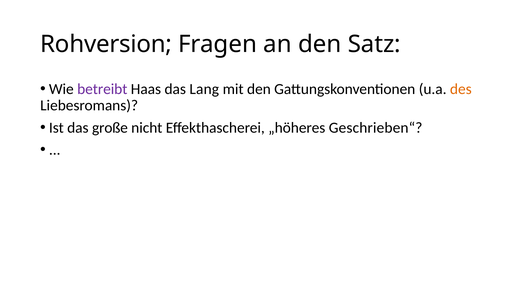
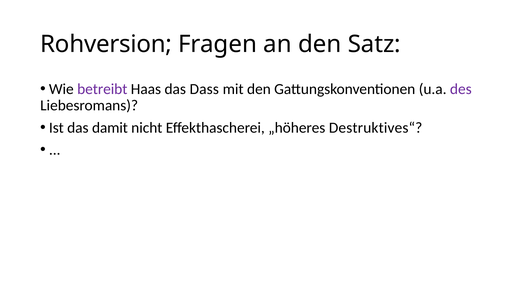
Lang: Lang -> Dass
des colour: orange -> purple
große: große -> damit
Geschrieben“: Geschrieben“ -> Destruktives“
